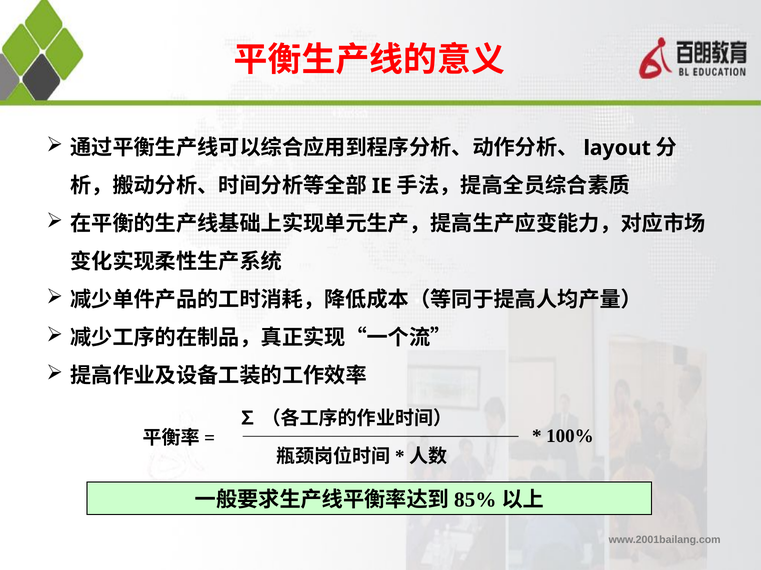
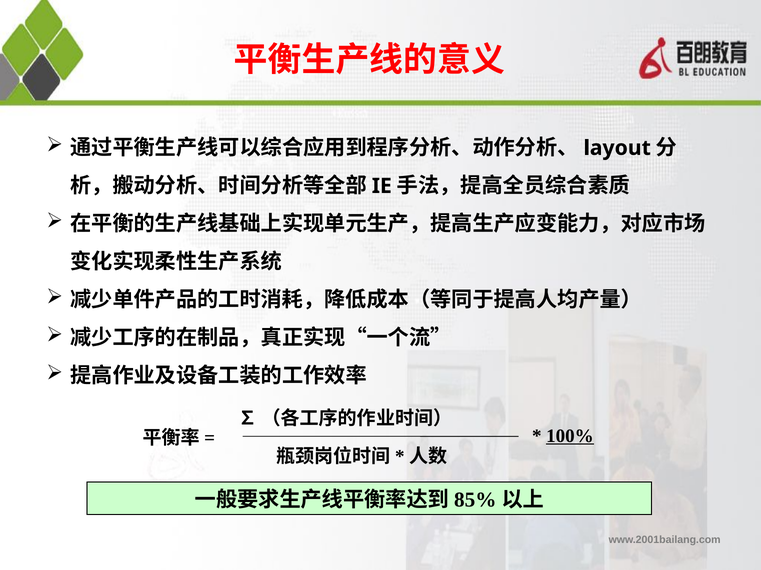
100% underline: none -> present
